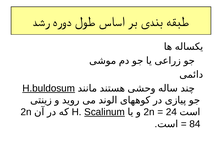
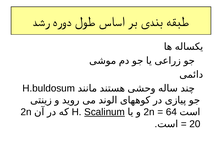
H.buldosum underline: present -> none
24: 24 -> 64
84: 84 -> 20
